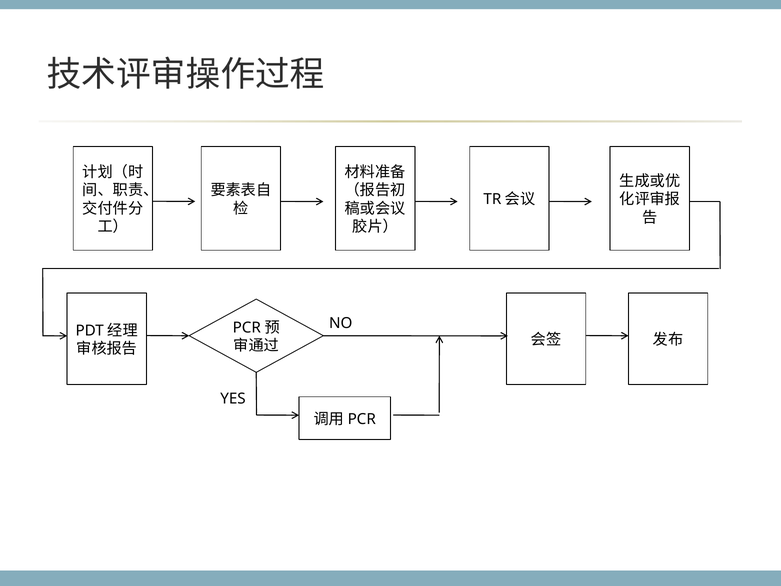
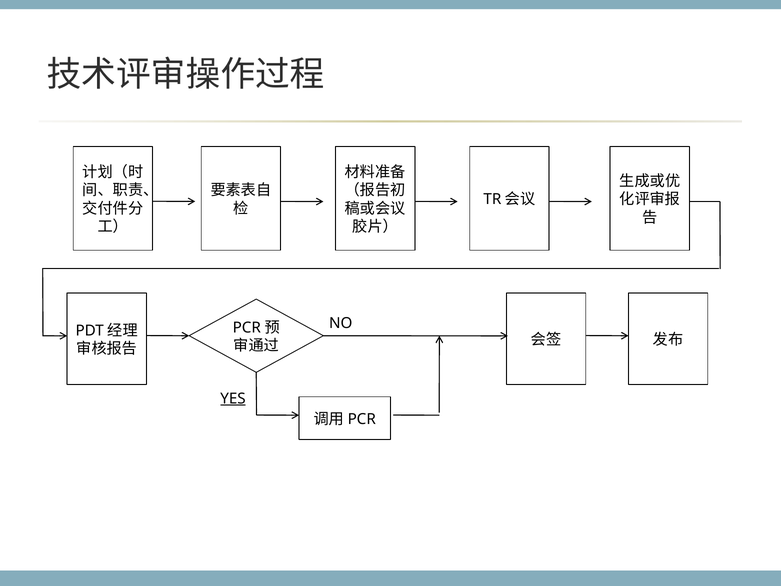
YES underline: none -> present
